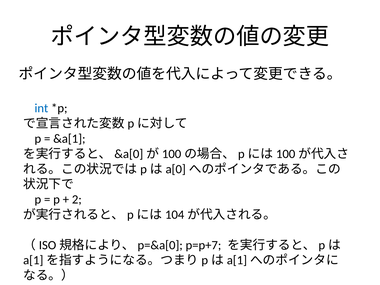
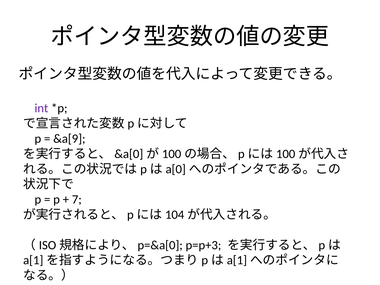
int colour: blue -> purple
&a[1: &a[1 -> &a[9
2: 2 -> 7
p=p+7: p=p+7 -> p=p+3
